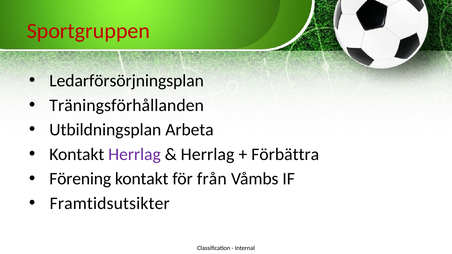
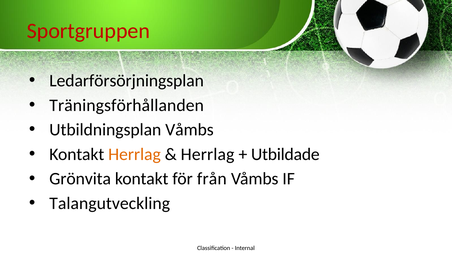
Utbildningsplan Arbeta: Arbeta -> Våmbs
Herrlag at (134, 154) colour: purple -> orange
Förbättra: Förbättra -> Utbildade
Förening: Förening -> Grönvita
Framtidsutsikter: Framtidsutsikter -> Talangutveckling
